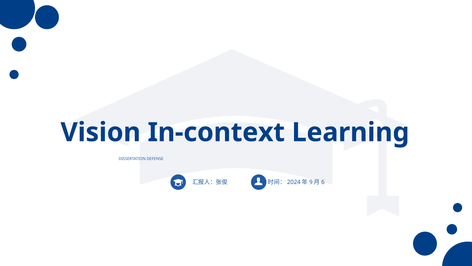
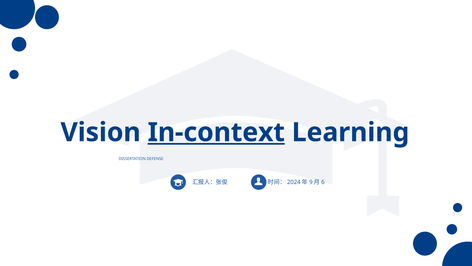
In-context underline: none -> present
